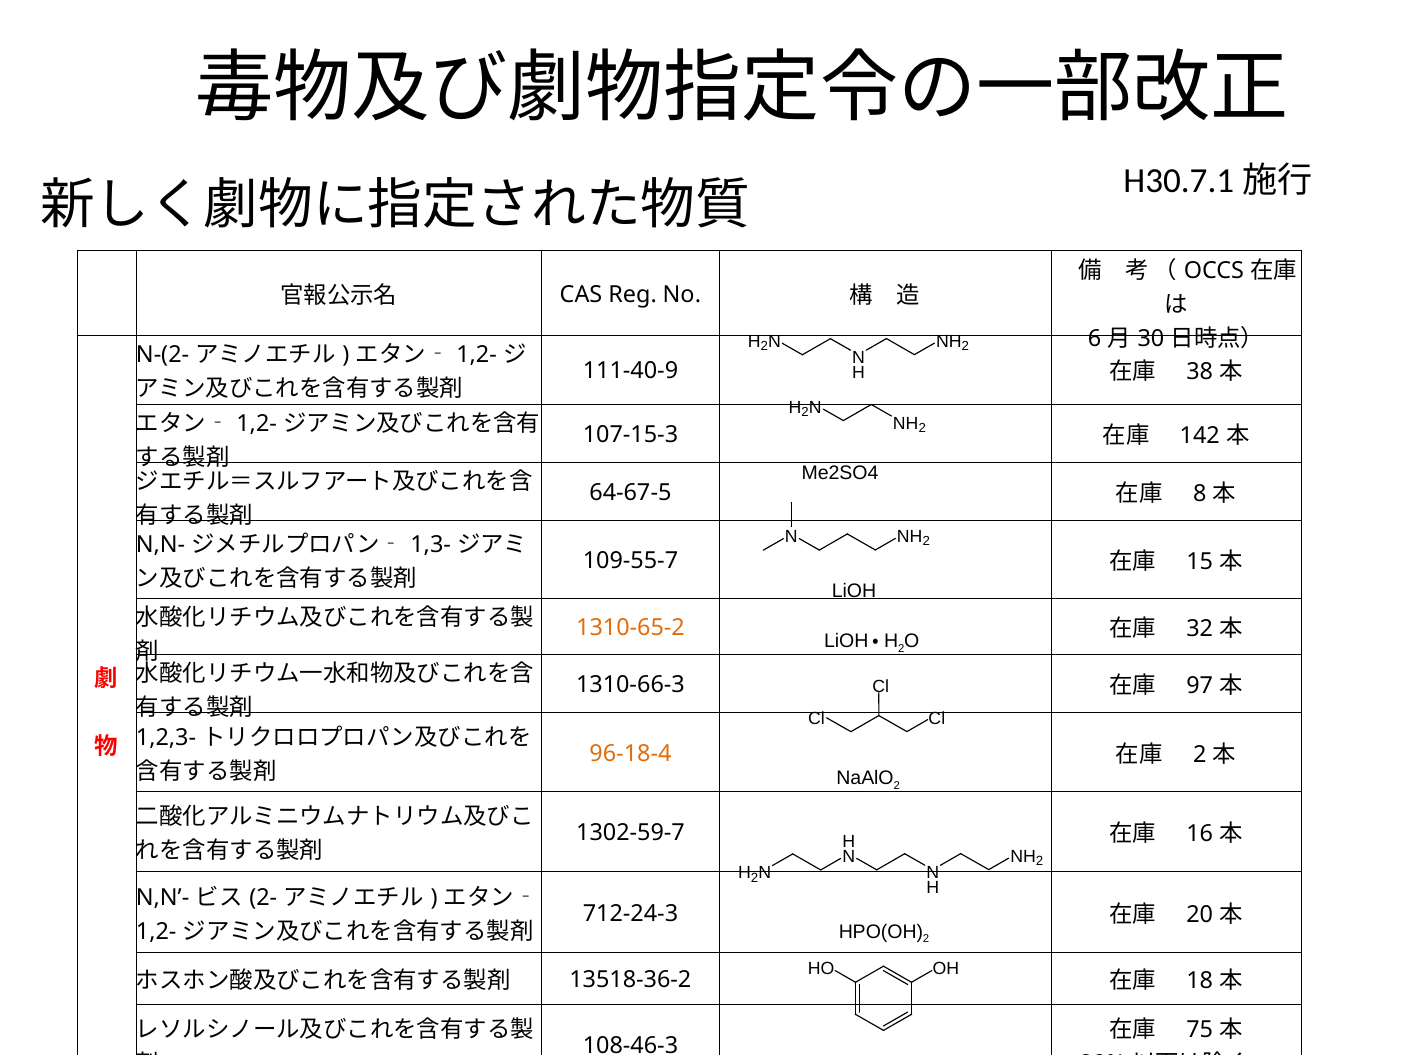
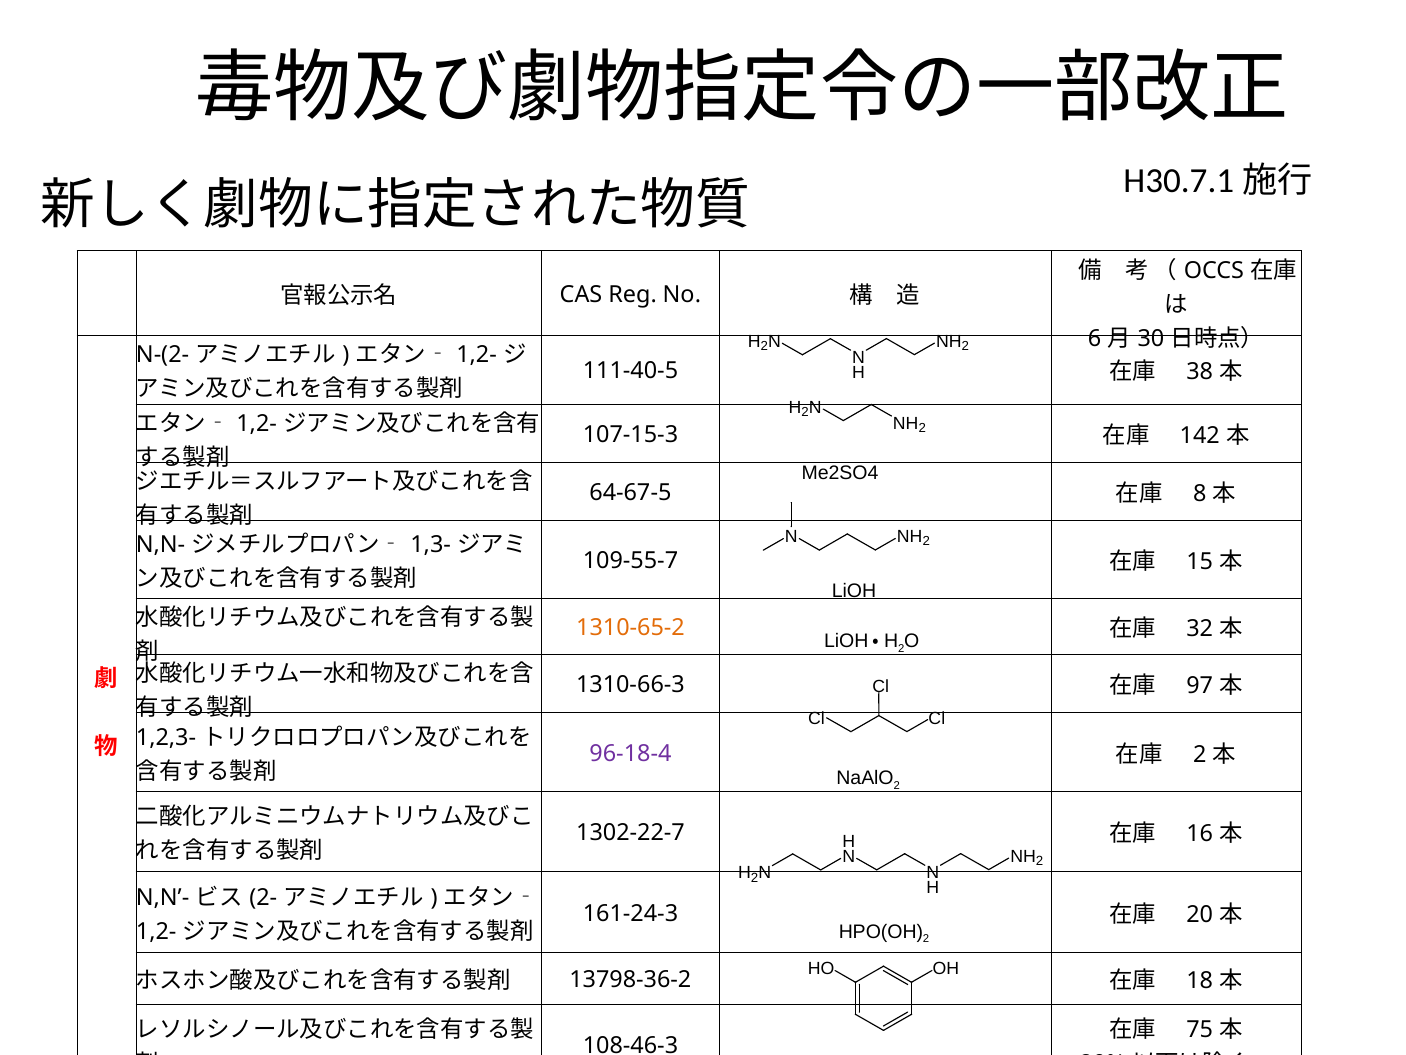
111-40-9: 111-40-9 -> 111-40-5
96-18-4 colour: orange -> purple
1302-59-7: 1302-59-7 -> 1302-22-7
712-24-3: 712-24-3 -> 161-24-3
13518-36-2: 13518-36-2 -> 13798-36-2
